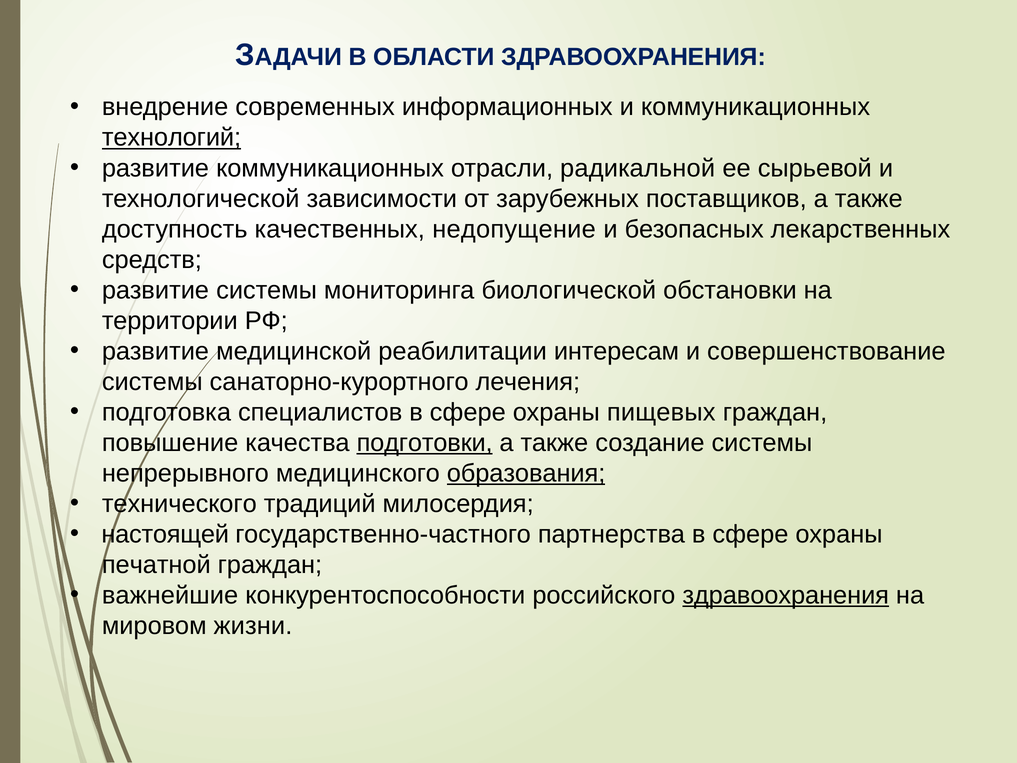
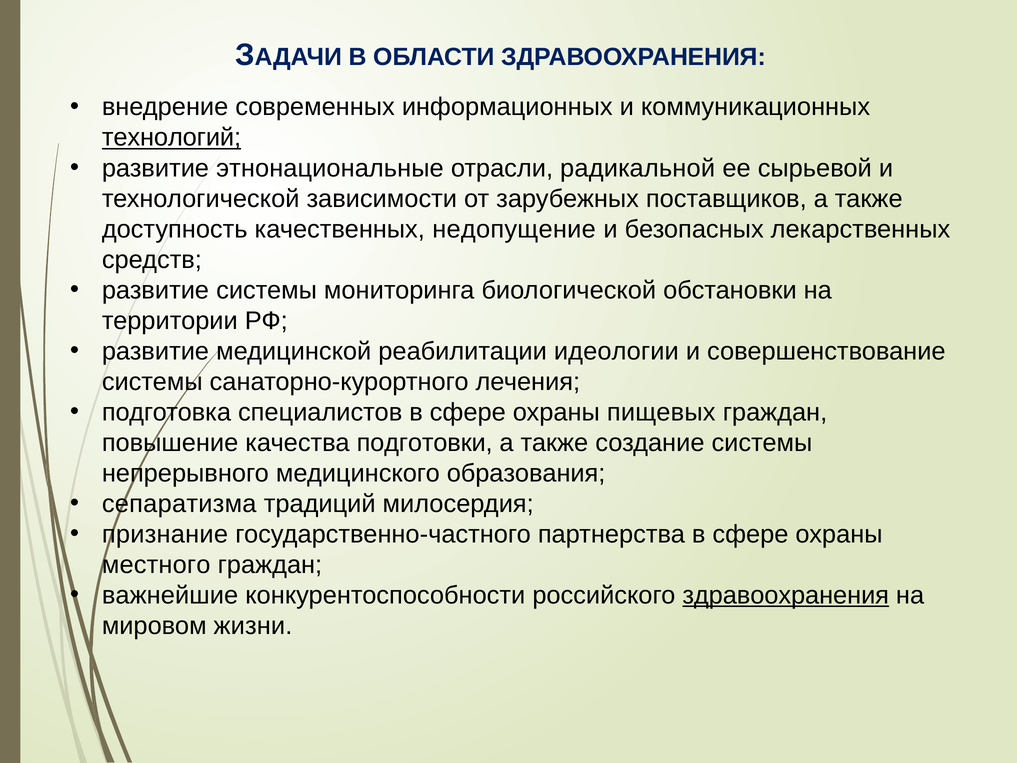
развитие коммуникационных: коммуникационных -> этнонациональные
интересам: интересам -> идеологии
подготовки underline: present -> none
образования underline: present -> none
технического: технического -> сепаратизма
настоящей: настоящей -> признание
печатной: печатной -> местного
